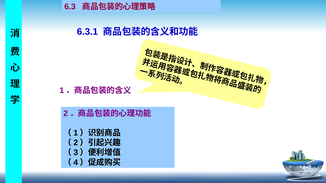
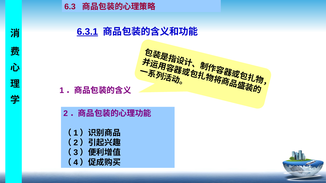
6.3.1 underline: none -> present
